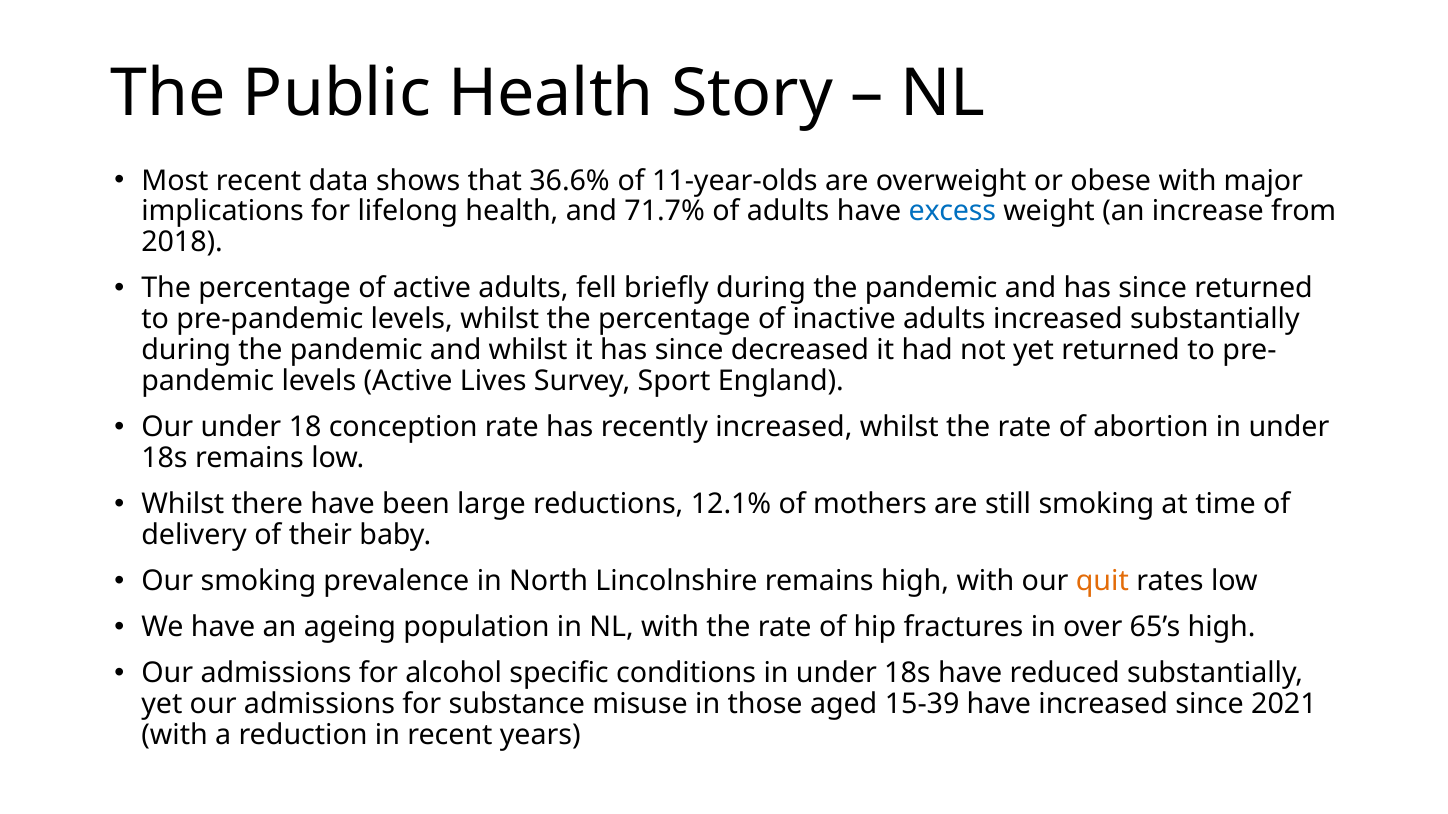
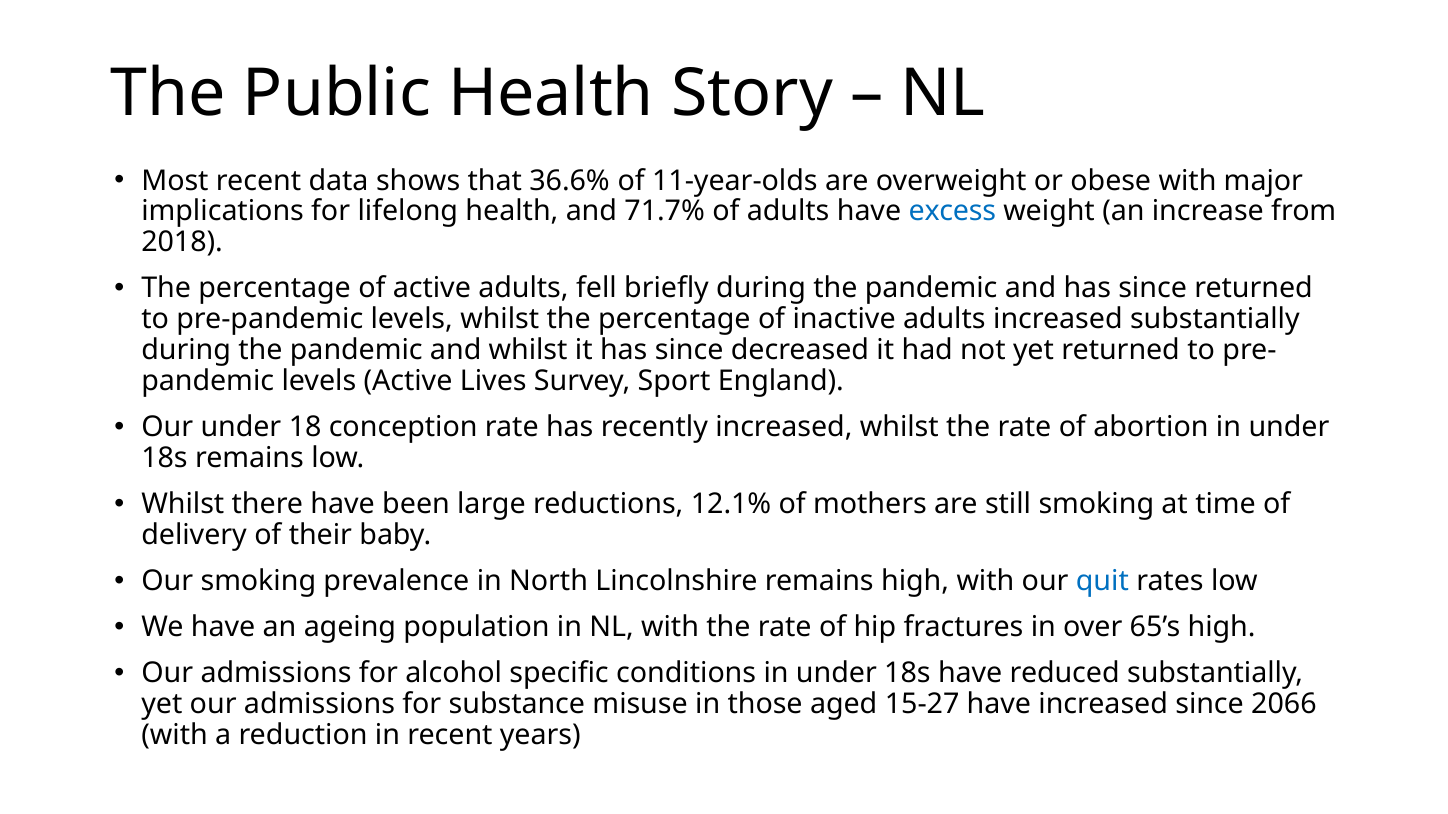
quit colour: orange -> blue
15-39: 15-39 -> 15-27
2021: 2021 -> 2066
